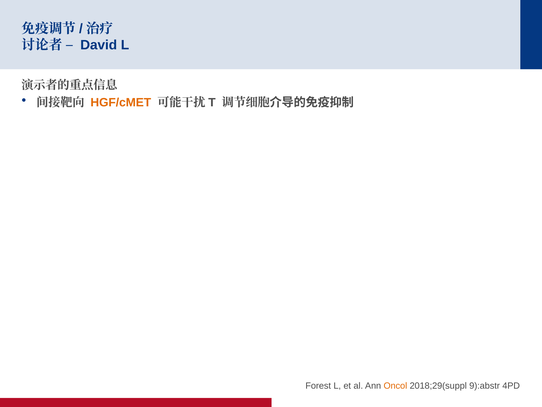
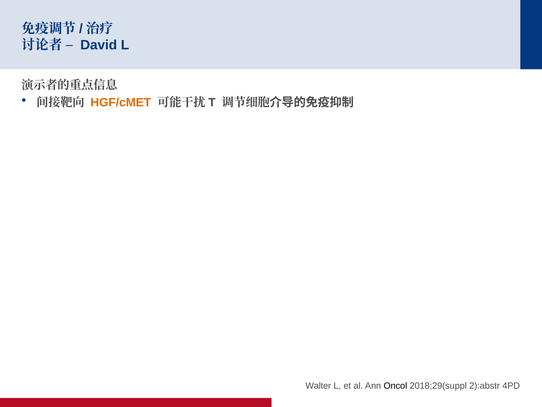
Forest: Forest -> Walter
Oncol colour: orange -> black
9):abstr: 9):abstr -> 2):abstr
